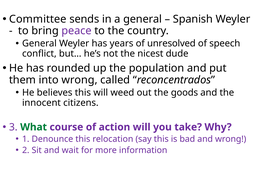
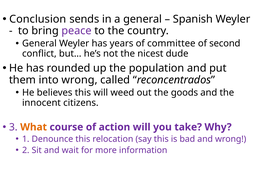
Committee: Committee -> Conclusion
unresolved: unresolved -> committee
speech: speech -> second
What colour: green -> orange
